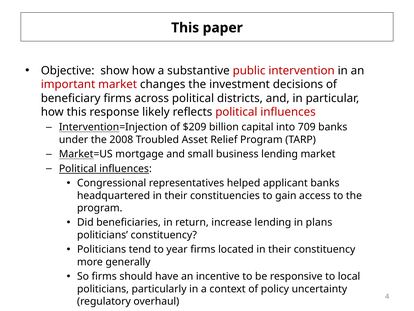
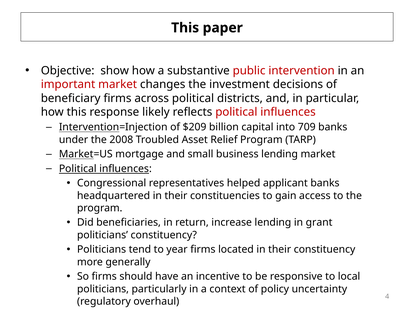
plans: plans -> grant
